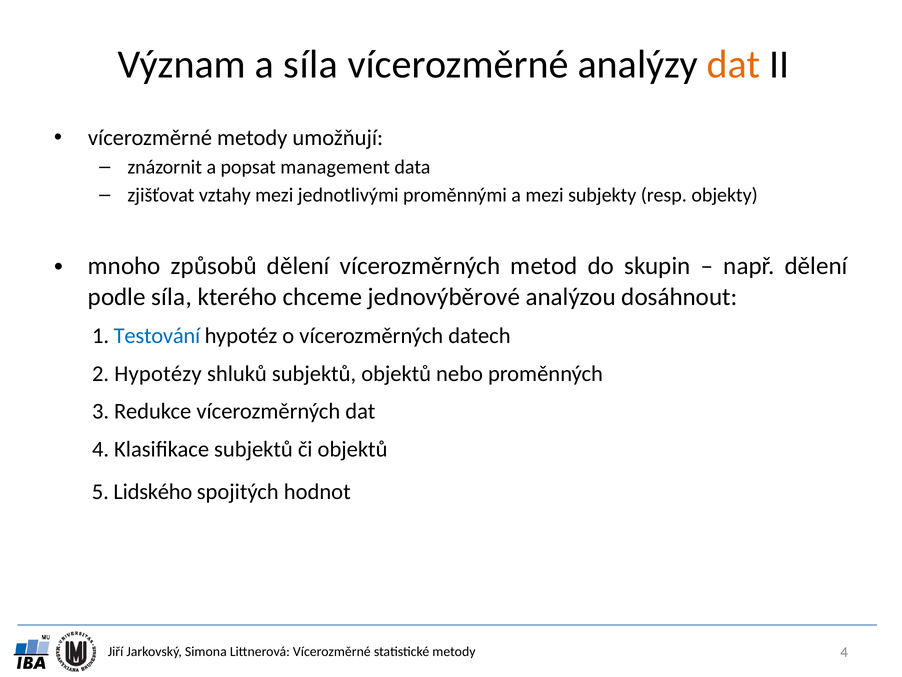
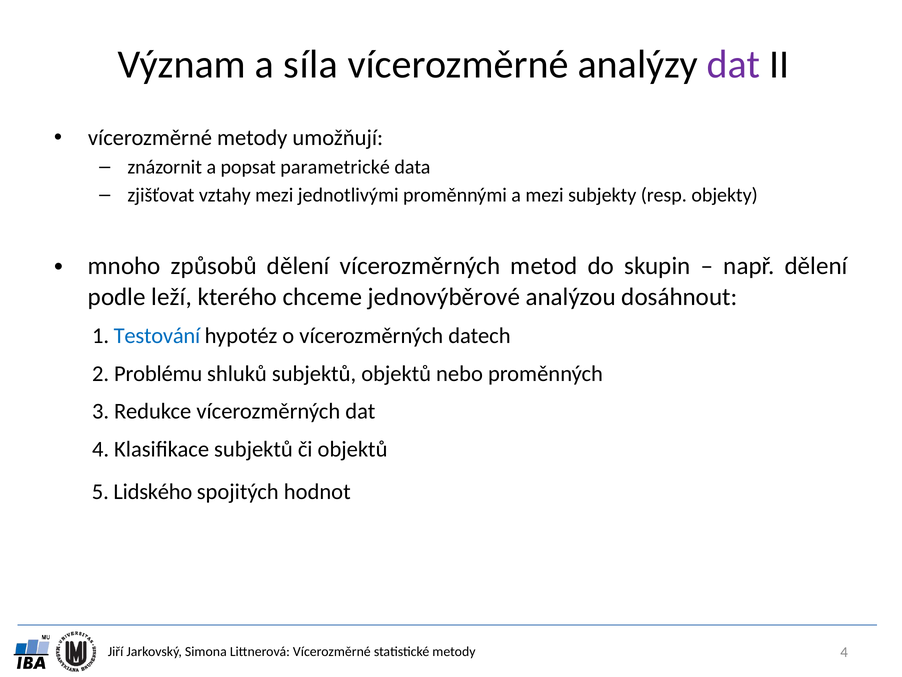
dat at (734, 65) colour: orange -> purple
management: management -> parametrické
podle síla: síla -> leží
Hypotézy: Hypotézy -> Problému
